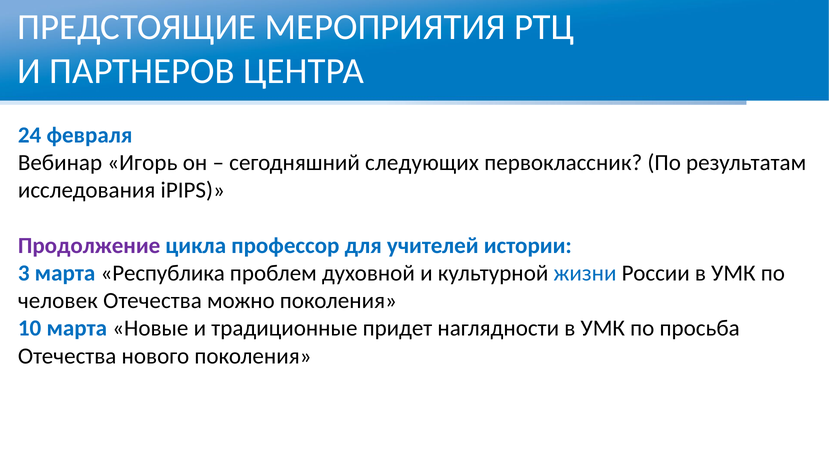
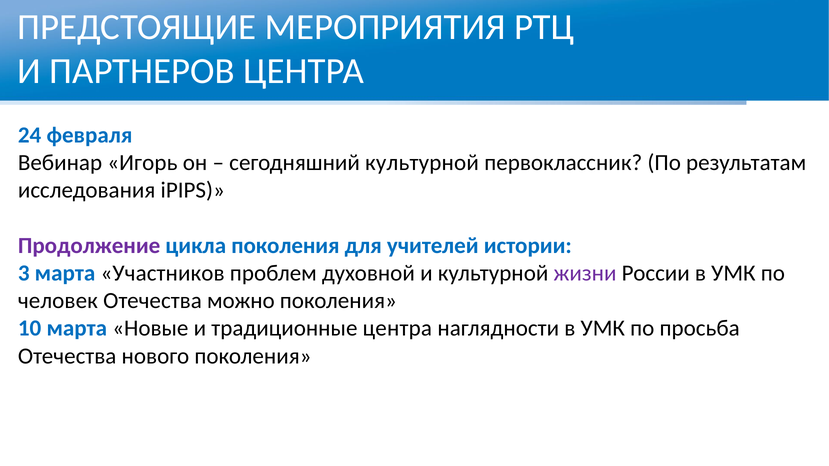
сегодняшний следующих: следующих -> культурной
цикла профессор: профессор -> поколения
Республика: Республика -> Участников
жизни colour: blue -> purple
традиционные придет: придет -> центра
